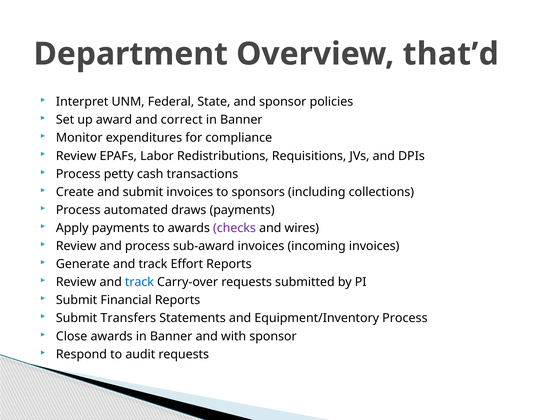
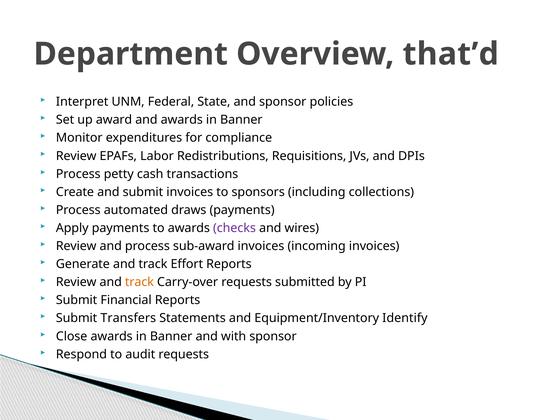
and correct: correct -> awards
track at (139, 282) colour: blue -> orange
Equipment/Inventory Process: Process -> Identify
